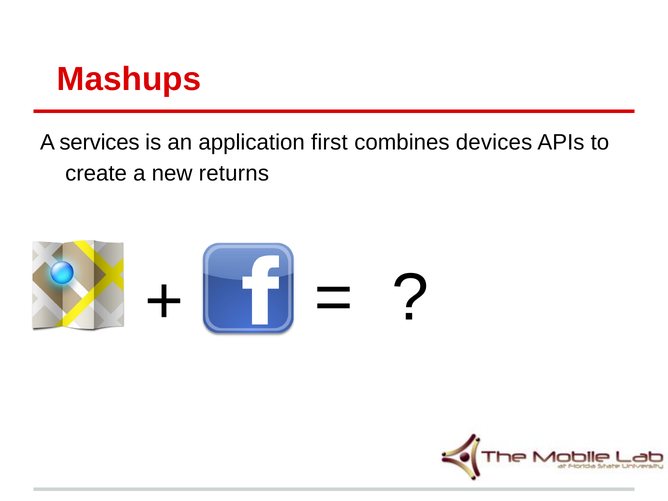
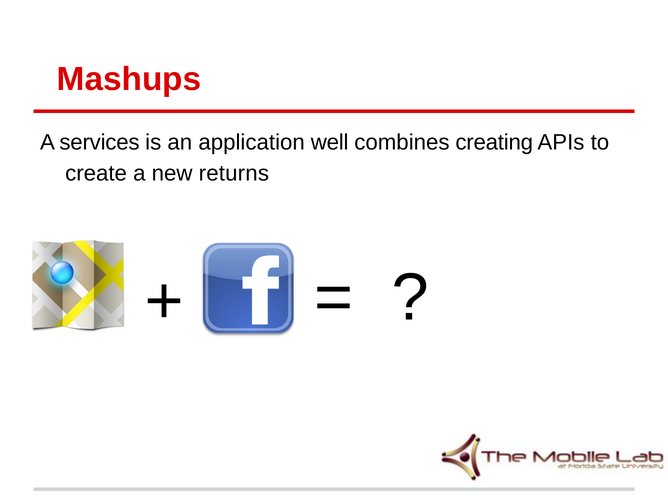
first: first -> well
devices: devices -> creating
